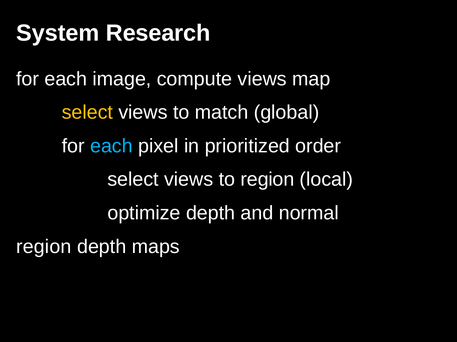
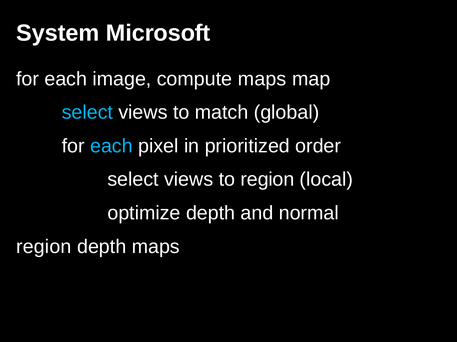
Research: Research -> Microsoft
compute views: views -> maps
select at (87, 113) colour: yellow -> light blue
